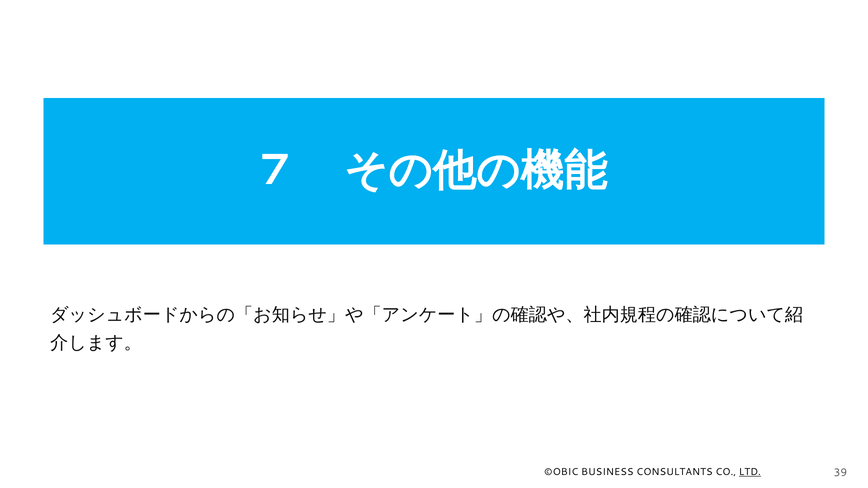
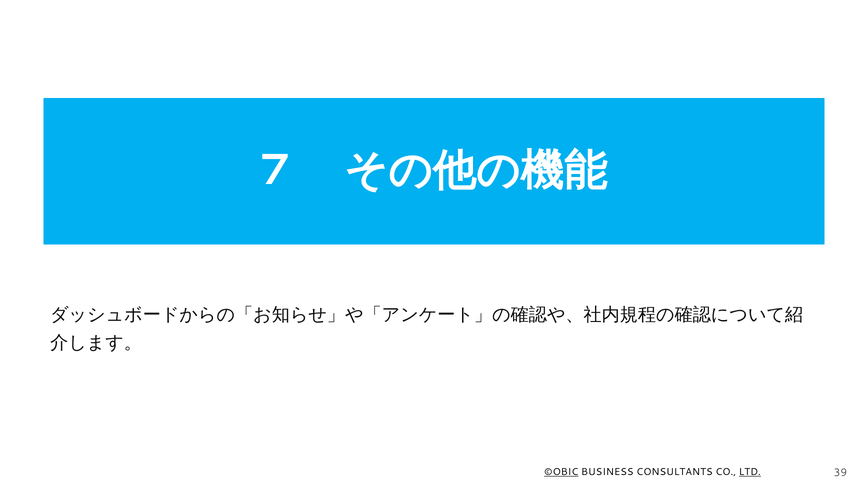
©OBIC underline: none -> present
